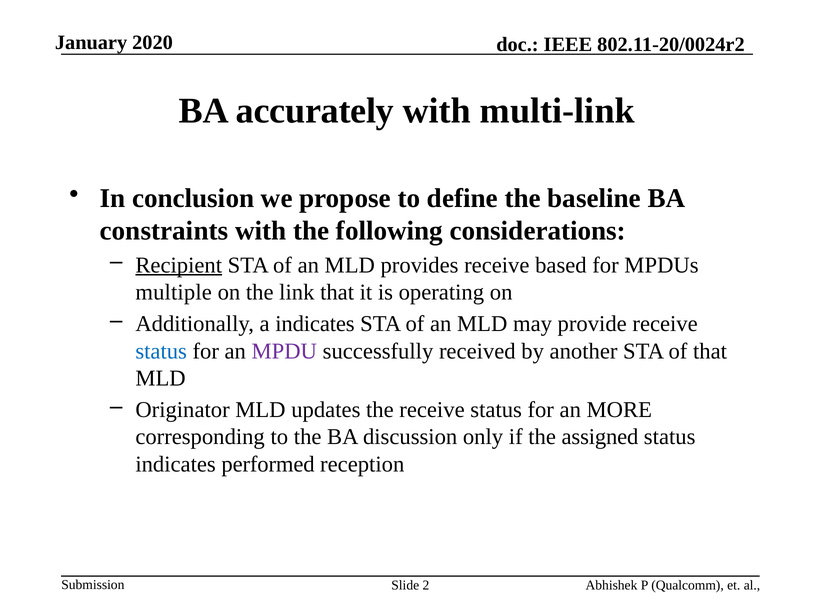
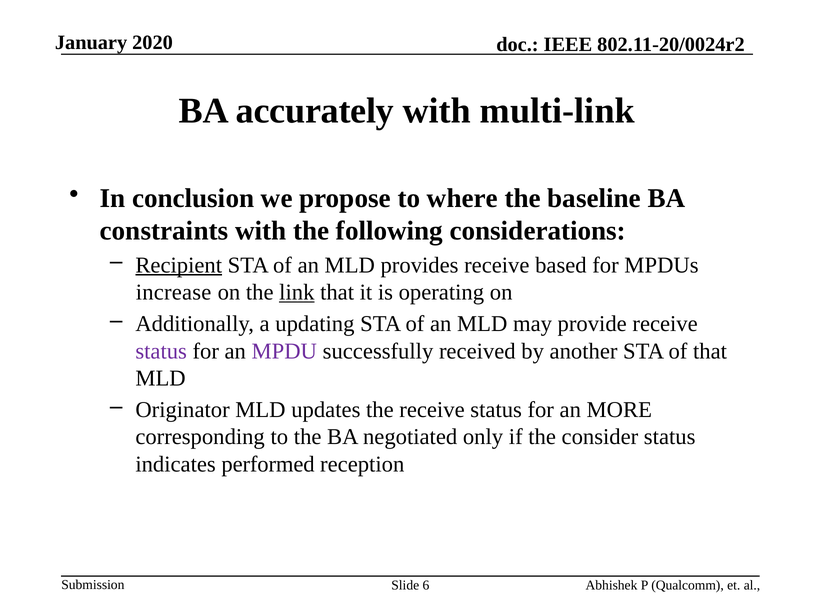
define: define -> where
multiple: multiple -> increase
link underline: none -> present
a indicates: indicates -> updating
status at (161, 351) colour: blue -> purple
discussion: discussion -> negotiated
assigned: assigned -> consider
2: 2 -> 6
